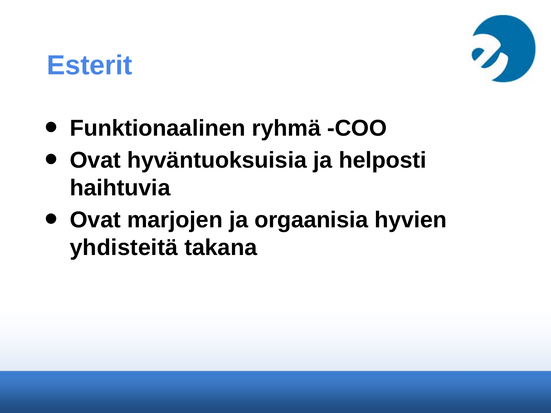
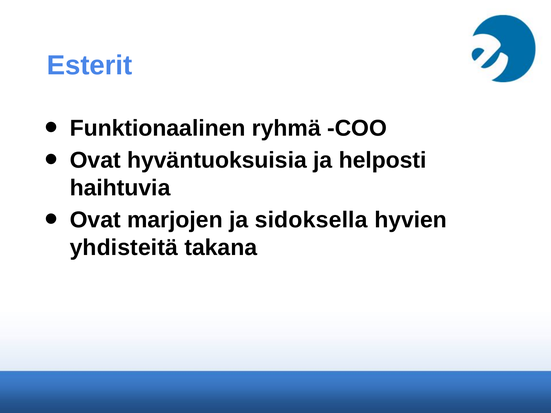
orgaanisia: orgaanisia -> sidoksella
